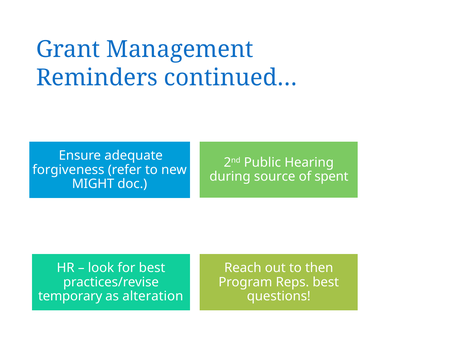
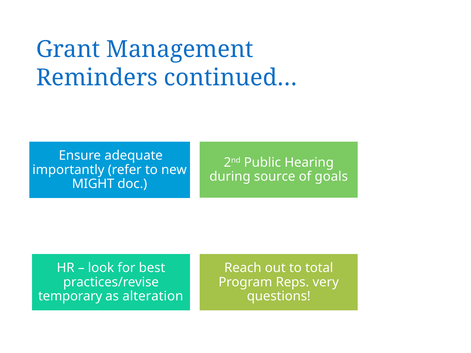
forgiveness: forgiveness -> importantly
spent: spent -> goals
then: then -> total
Reps best: best -> very
